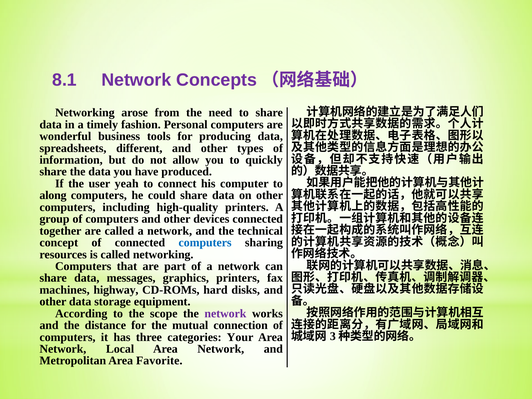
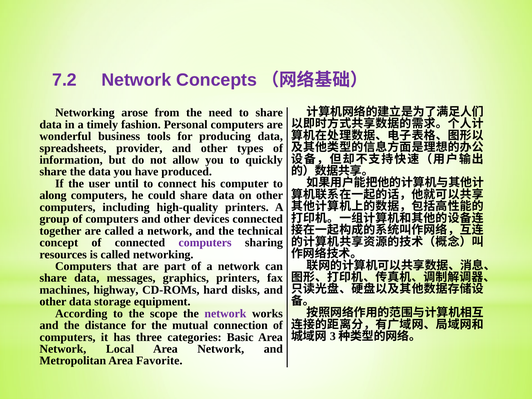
8.1: 8.1 -> 7.2
different: different -> provider
yeah: yeah -> until
computers at (205, 243) colour: blue -> purple
Your: Your -> Basic
